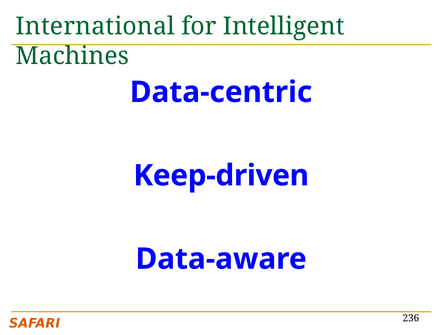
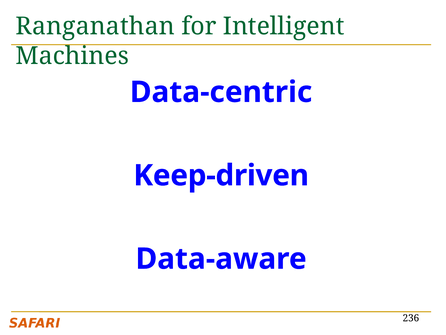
International: International -> Ranganathan
